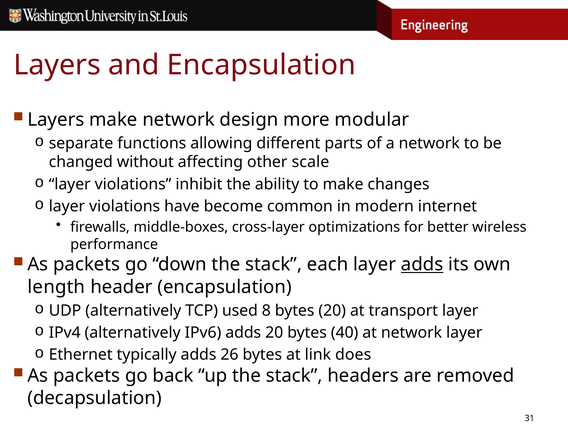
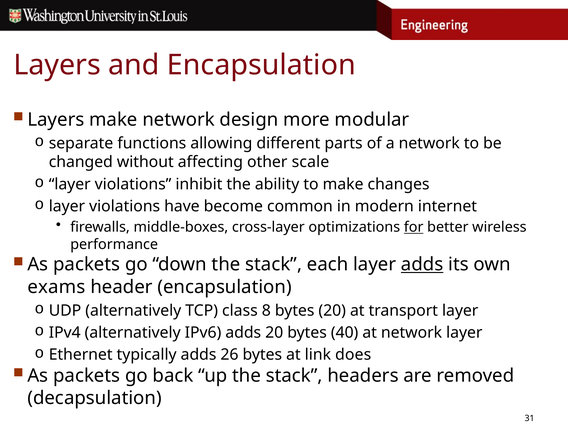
for underline: none -> present
length: length -> exams
used: used -> class
